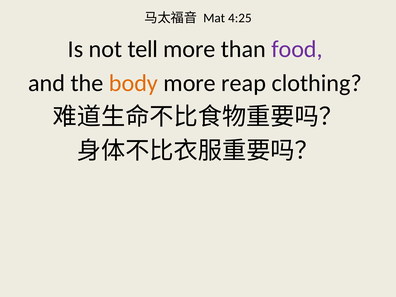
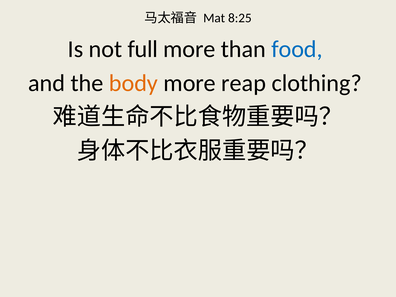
4:25: 4:25 -> 8:25
tell: tell -> full
food colour: purple -> blue
